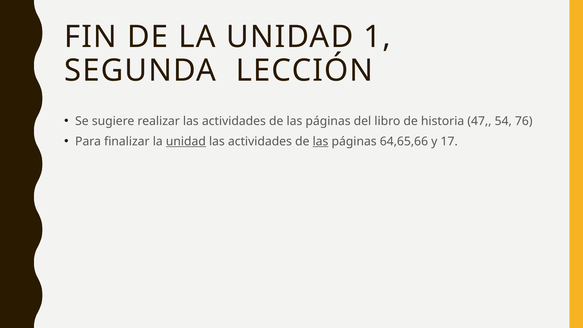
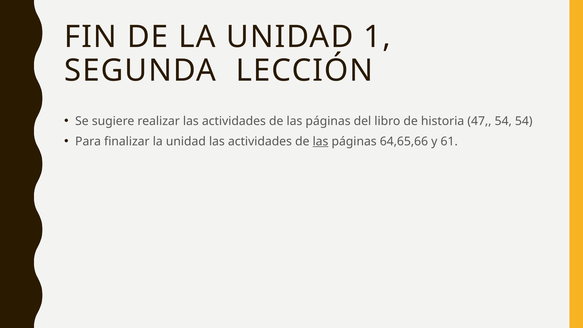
54 76: 76 -> 54
unidad at (186, 141) underline: present -> none
17: 17 -> 61
